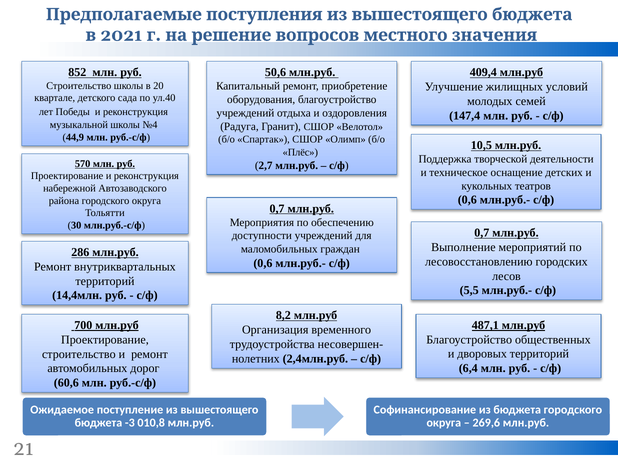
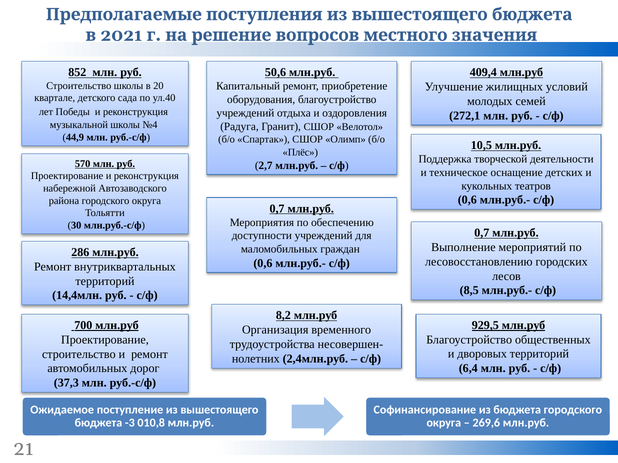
147,4: 147,4 -> 272,1
5,5: 5,5 -> 8,5
487,1: 487,1 -> 929,5
60,6: 60,6 -> 37,3
